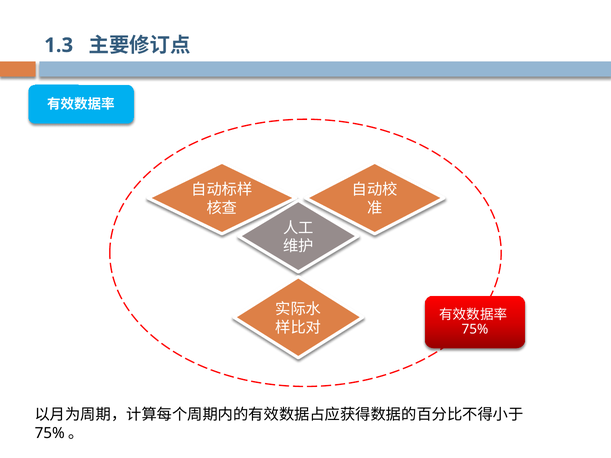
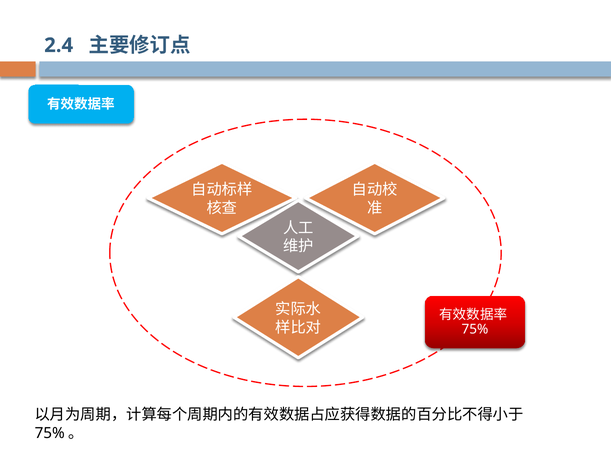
1.3: 1.3 -> 2.4
